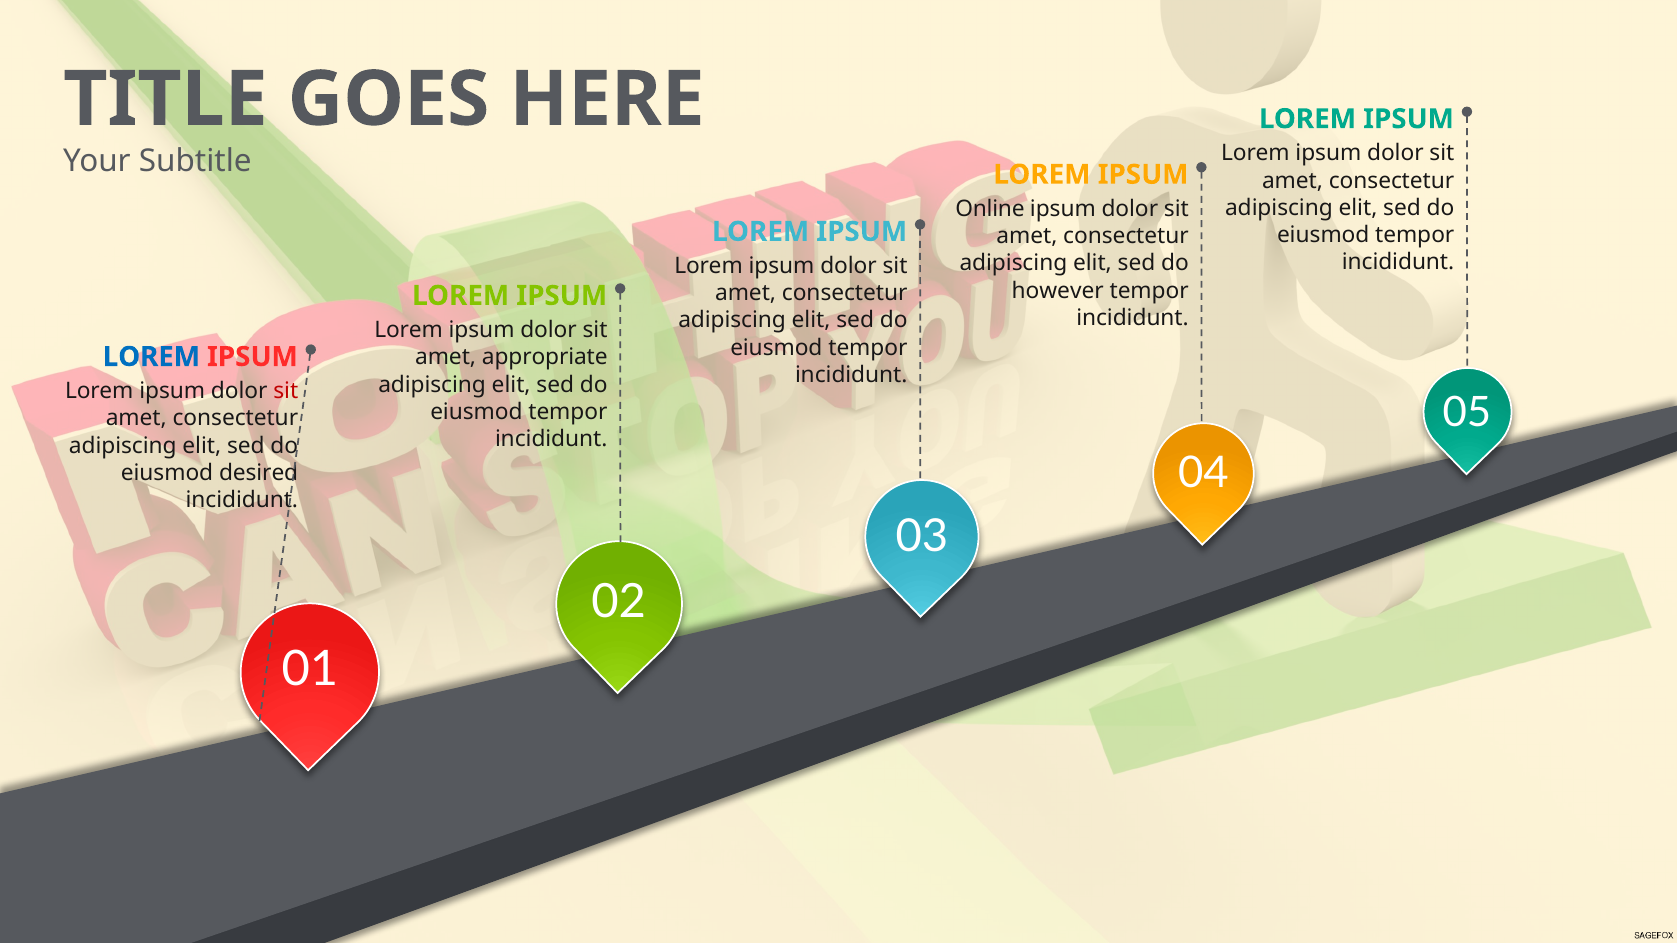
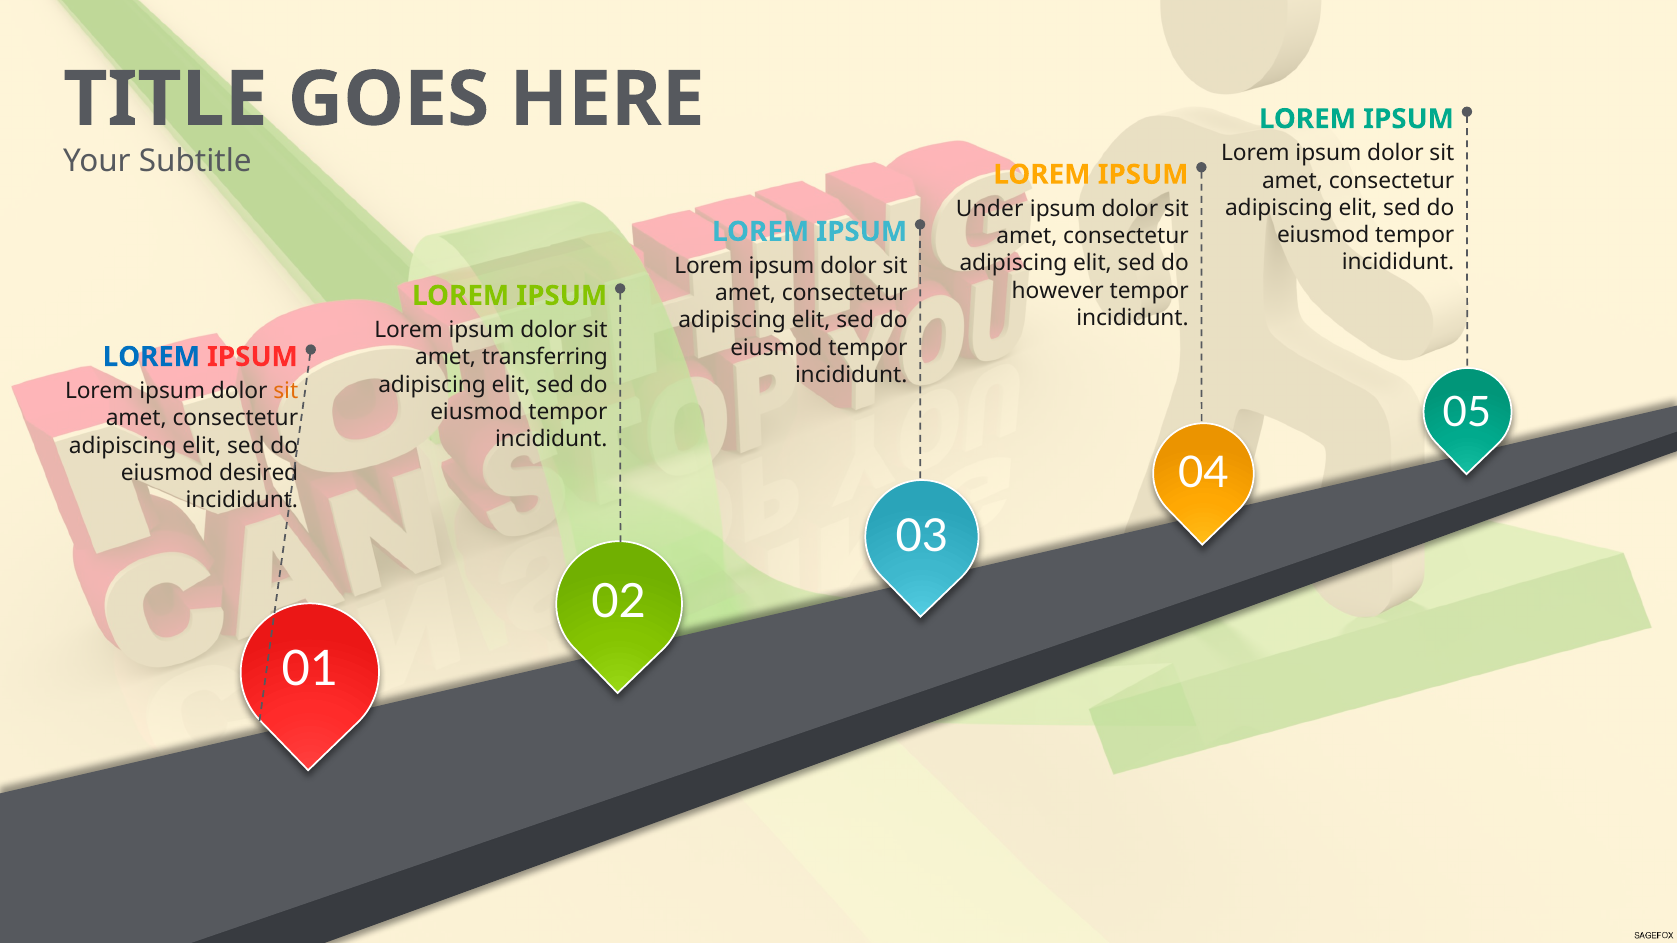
Online: Online -> Under
appropriate: appropriate -> transferring
sit at (286, 391) colour: red -> orange
